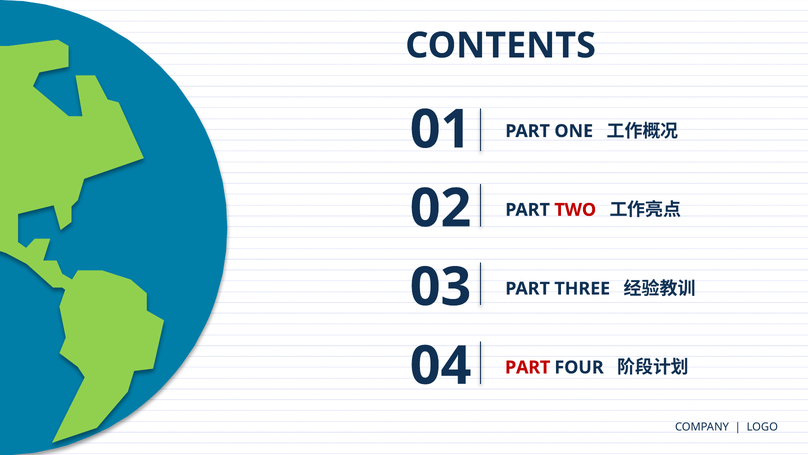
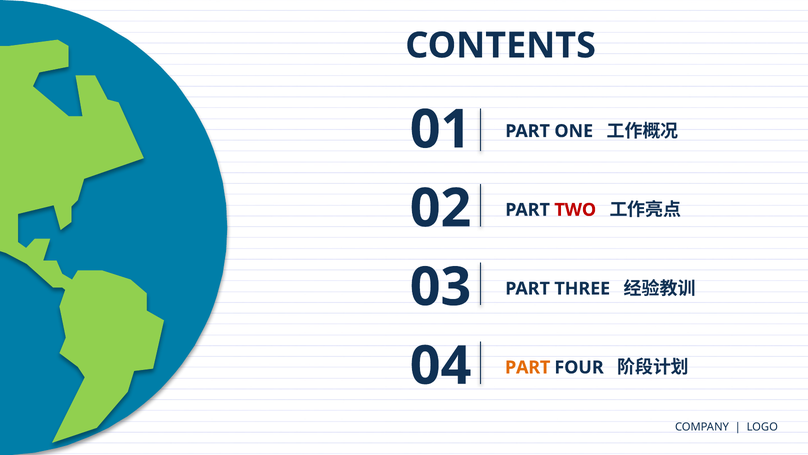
PART at (528, 367) colour: red -> orange
